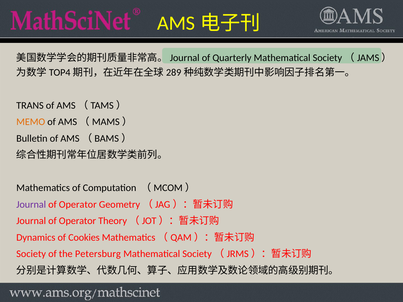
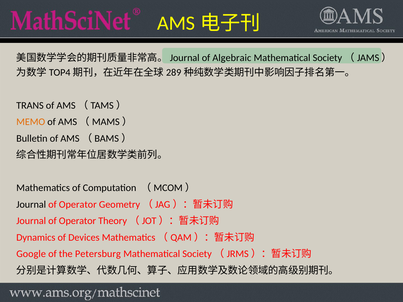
Quarterly: Quarterly -> Algebraic
Journal at (31, 205) colour: purple -> black
Cookies: Cookies -> Devices
Society at (31, 254): Society -> Google
